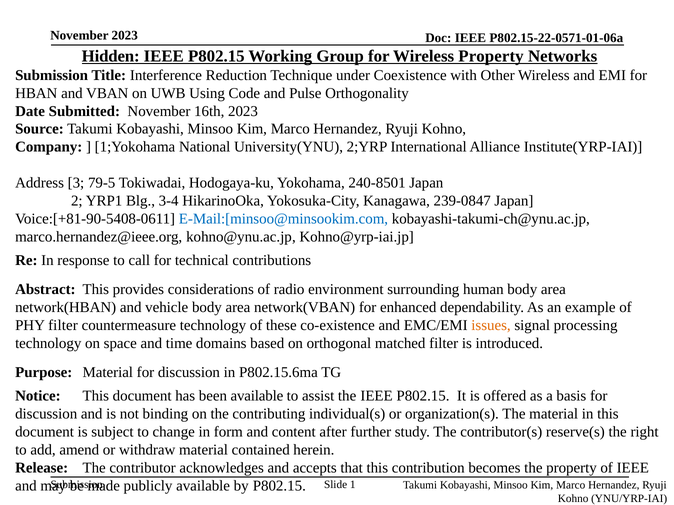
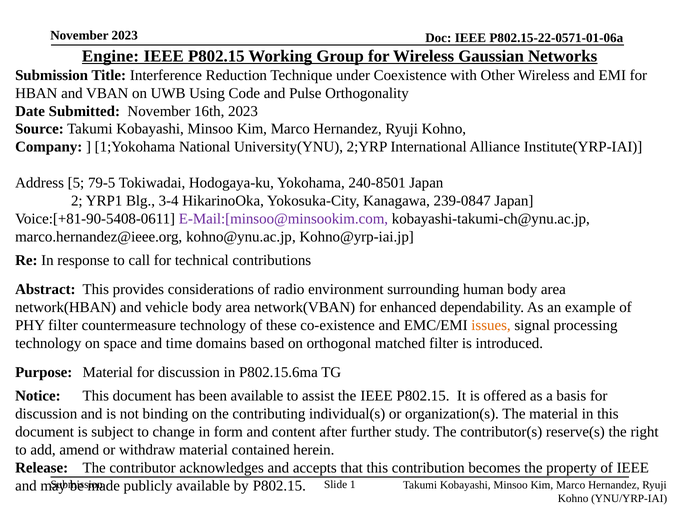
Hidden: Hidden -> Engine
Wireless Property: Property -> Gaussian
3: 3 -> 5
E-Mail:[minsoo@minsookim.com colour: blue -> purple
